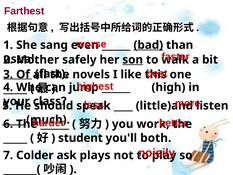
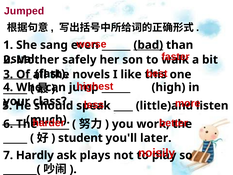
Farthest: Farthest -> Jumped
son underline: present -> none
both: both -> later
Colder: Colder -> Hardly
